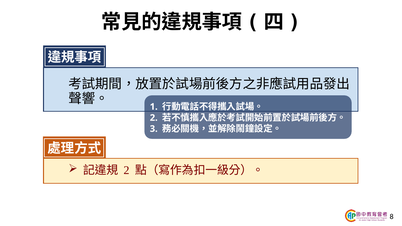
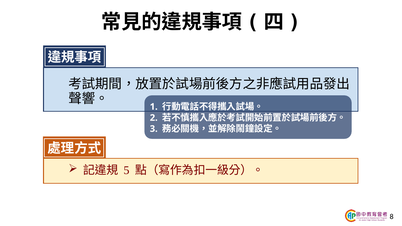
2 at (127, 170): 2 -> 5
